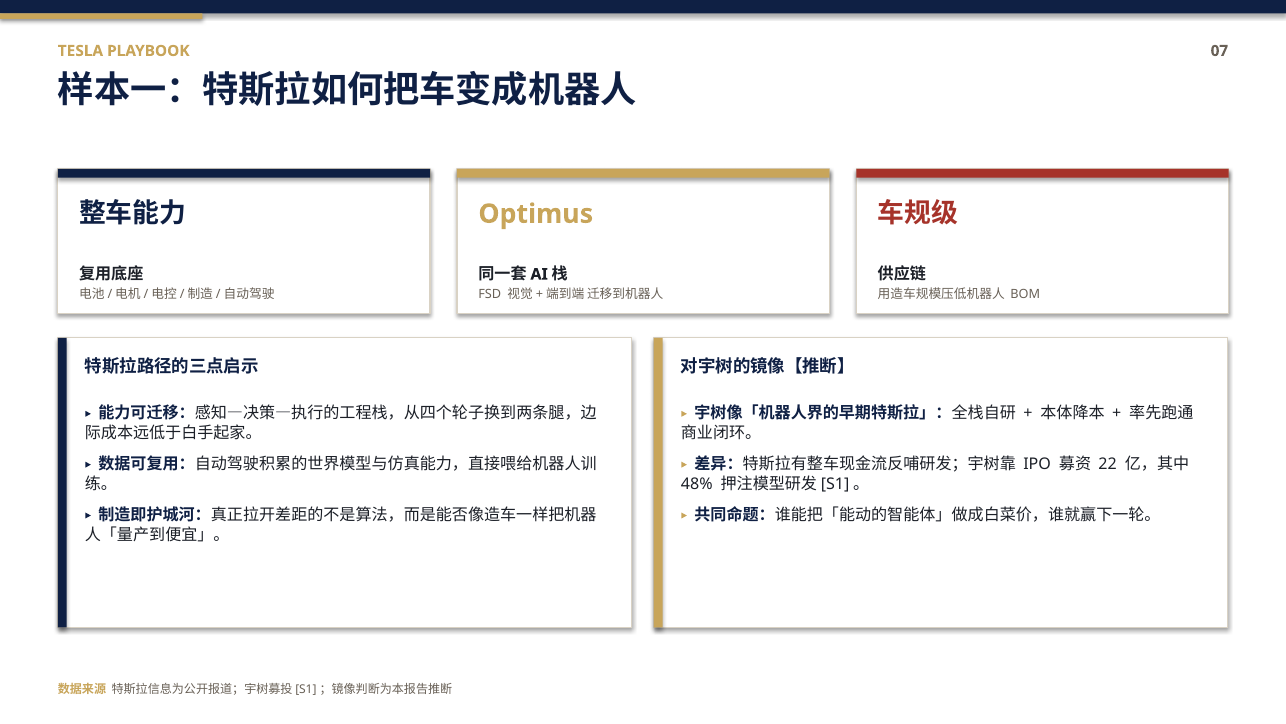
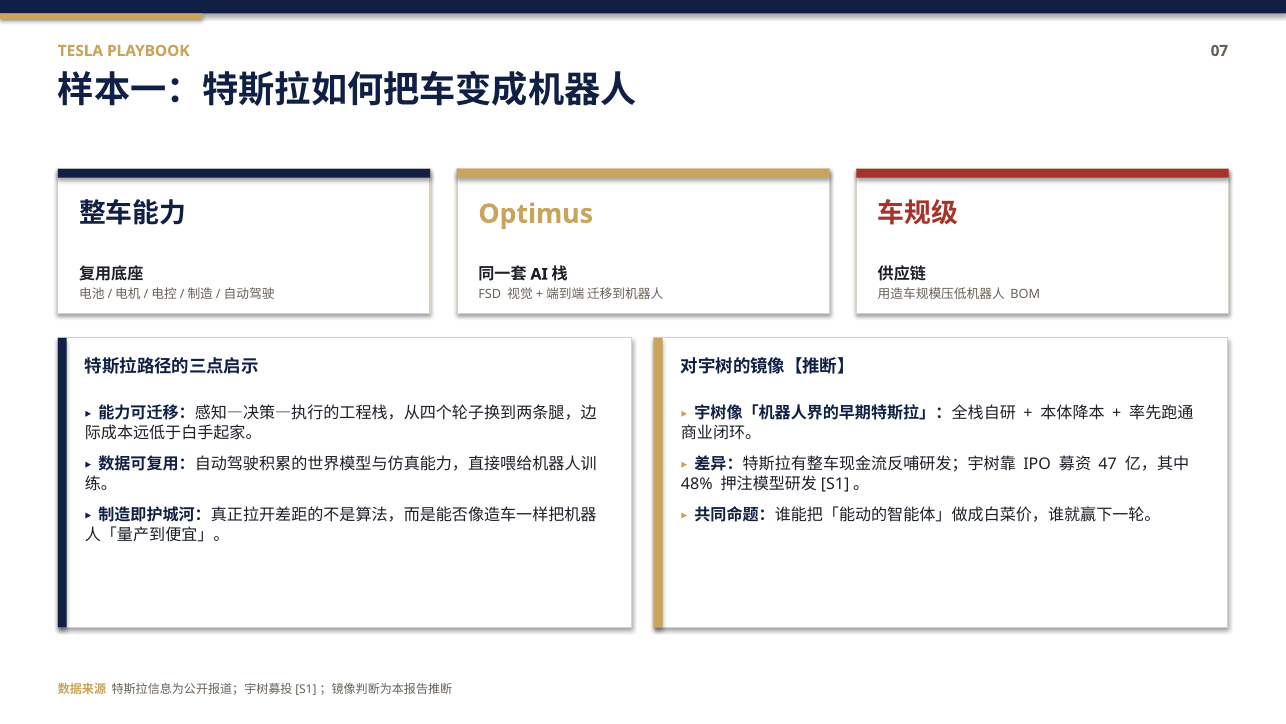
22: 22 -> 47
